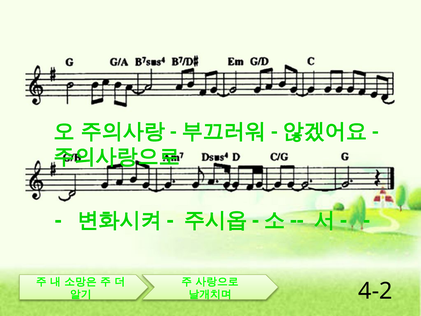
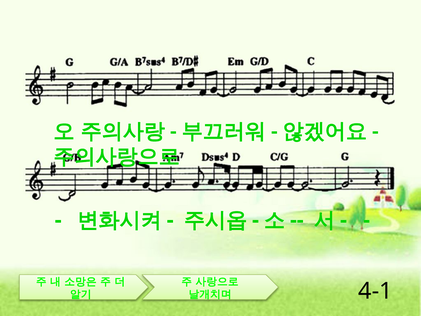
4-2: 4-2 -> 4-1
